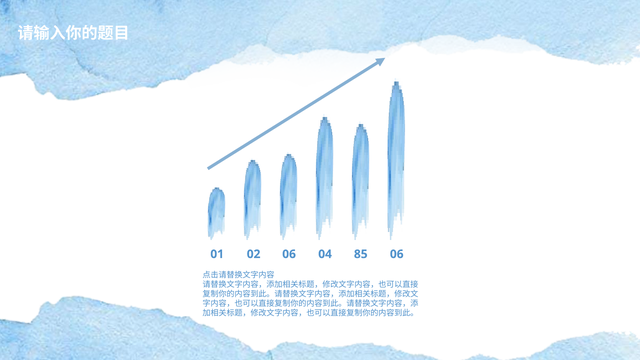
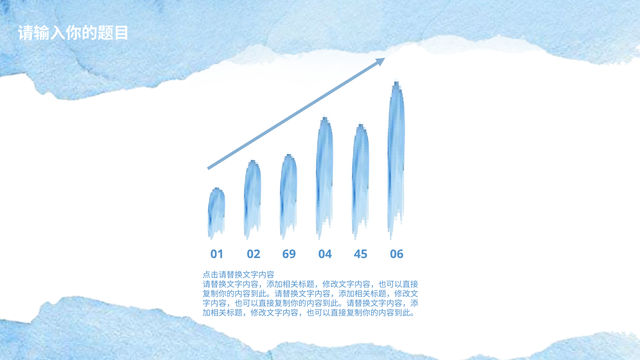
02 06: 06 -> 69
85: 85 -> 45
